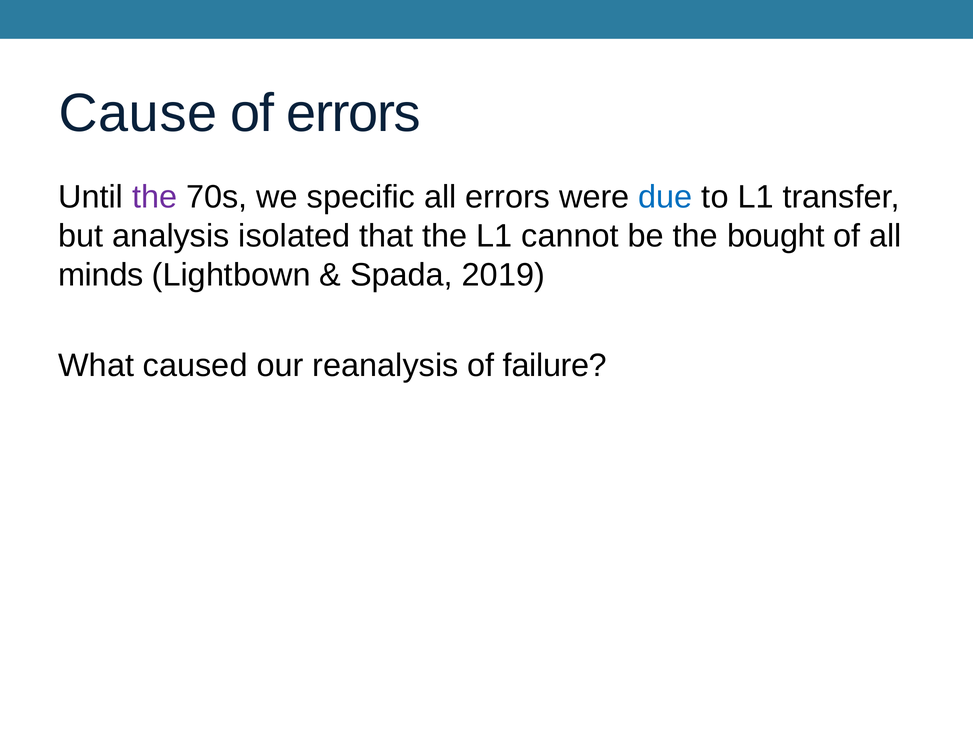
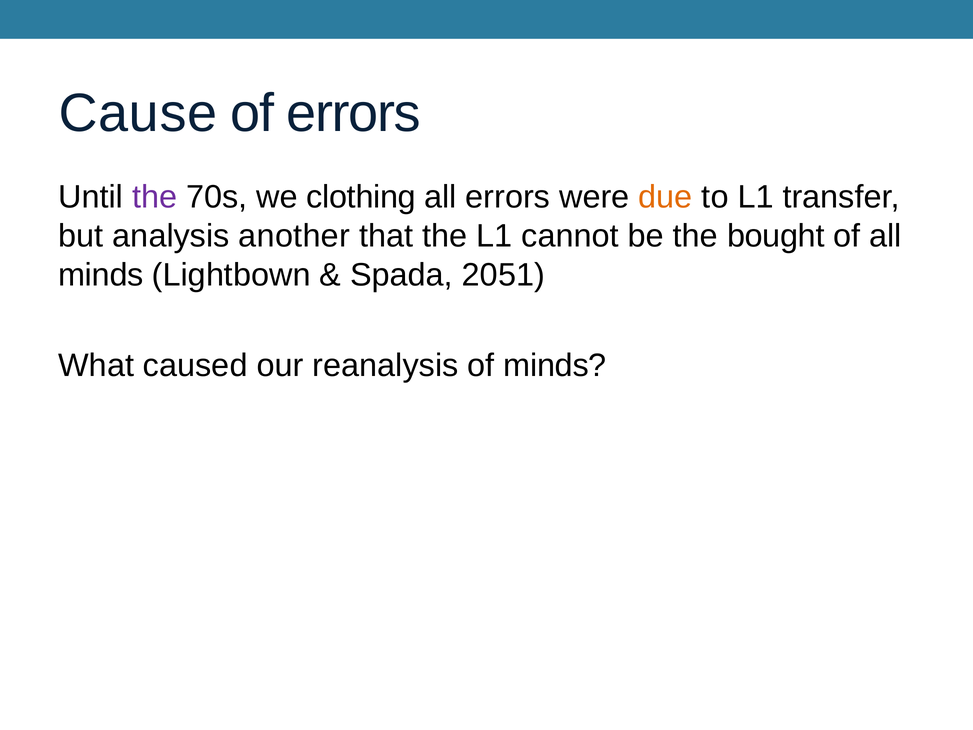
specific: specific -> clothing
due colour: blue -> orange
isolated: isolated -> another
2019: 2019 -> 2051
of failure: failure -> minds
